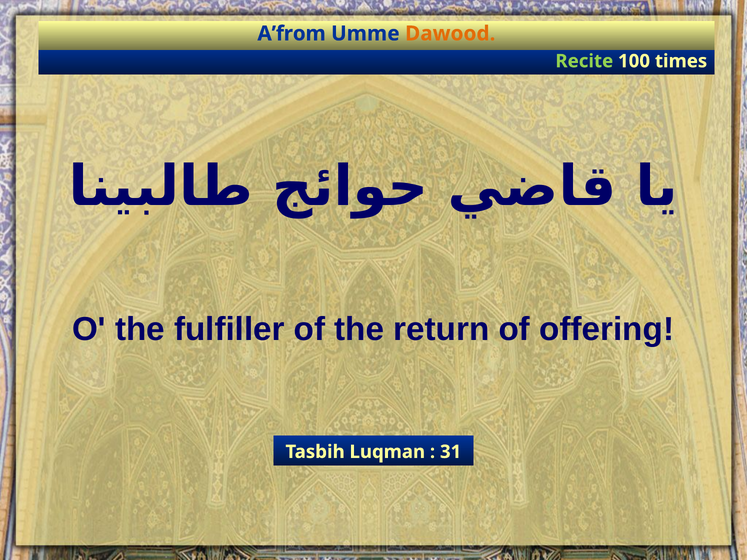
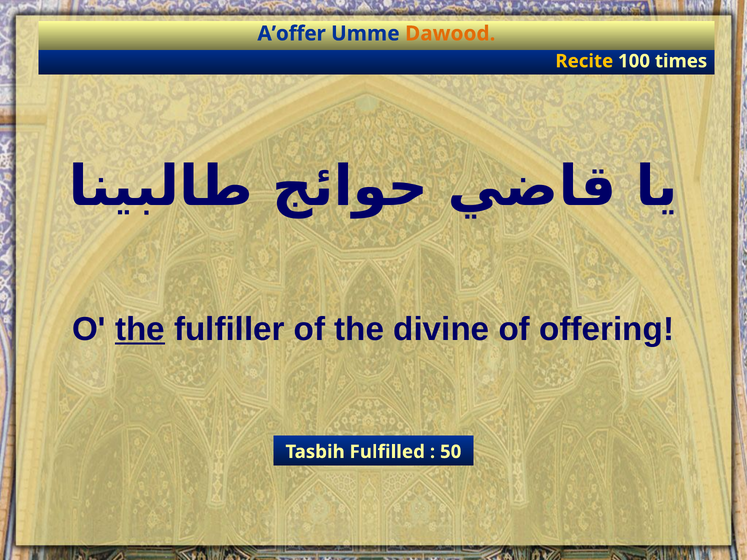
A’from: A’from -> A’offer
Recite colour: light green -> yellow
the at (140, 329) underline: none -> present
return: return -> divine
Luqman: Luqman -> Fulfilled
31: 31 -> 50
